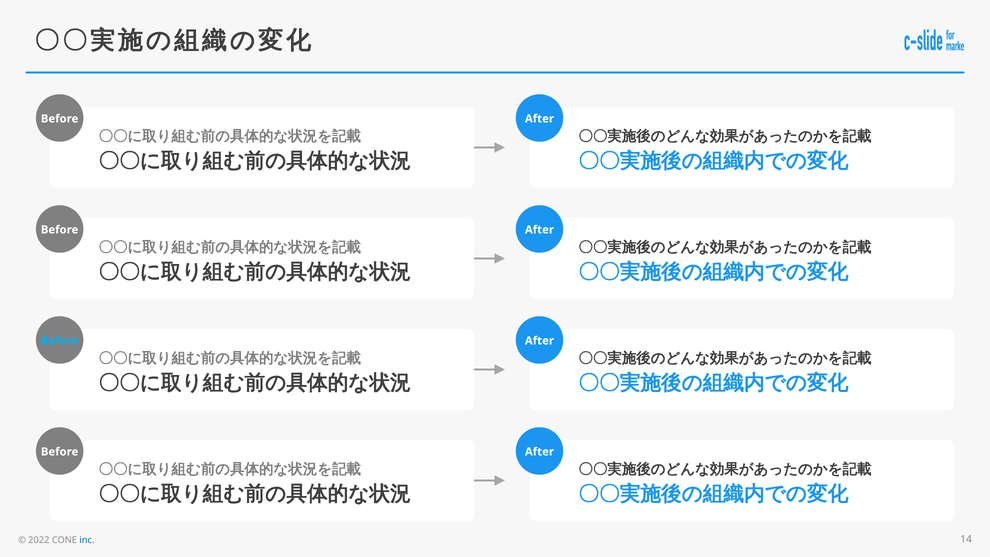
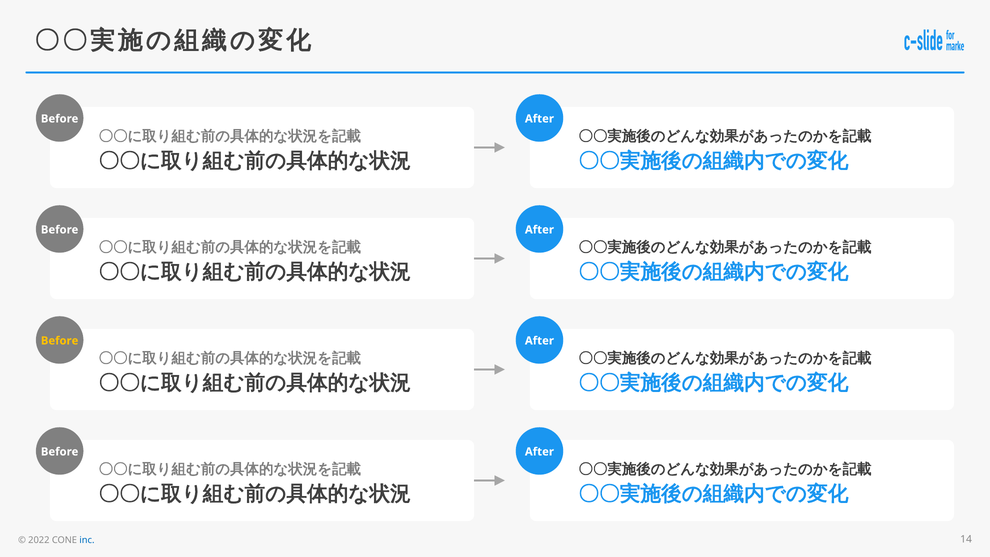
Before at (60, 341) colour: light blue -> yellow
